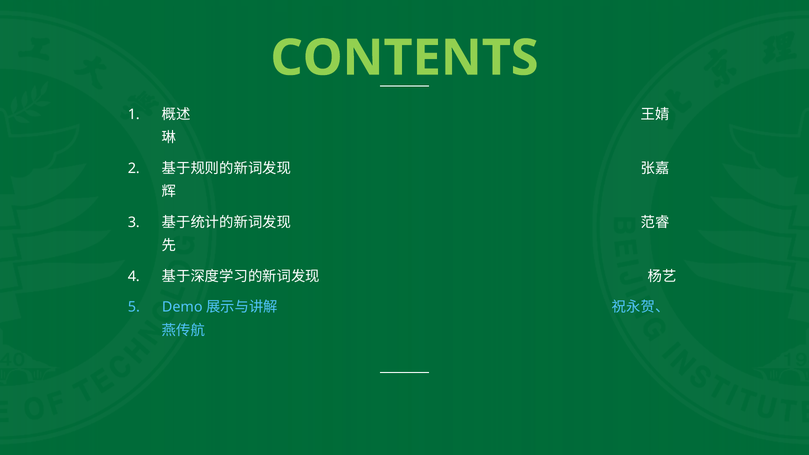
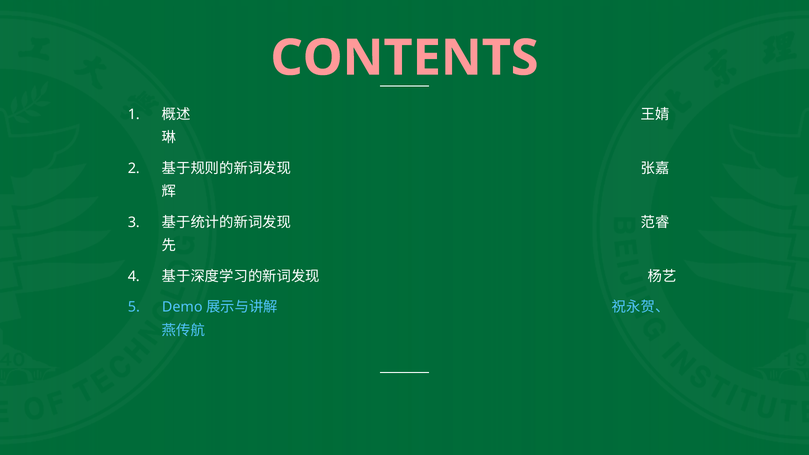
CONTENTS colour: light green -> pink
